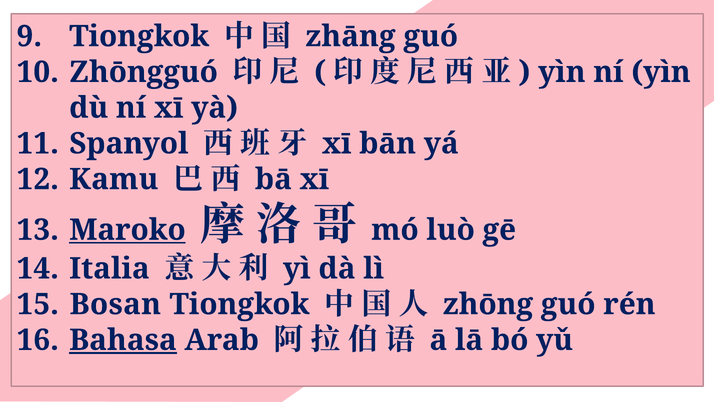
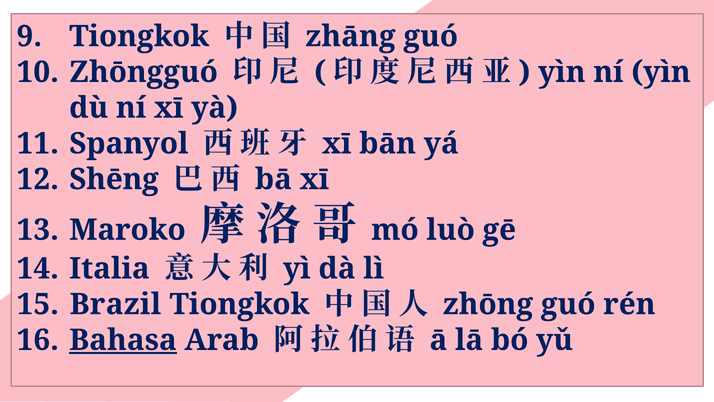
Kamu: Kamu -> Shēng
Maroko underline: present -> none
Bosan: Bosan -> Brazil
